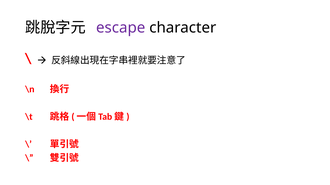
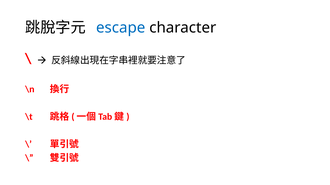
escape colour: purple -> blue
